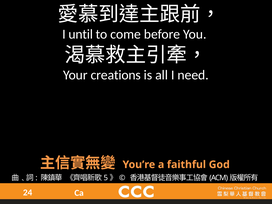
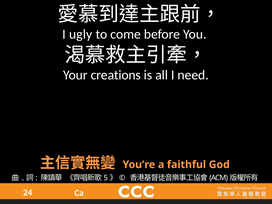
until: until -> ugly
